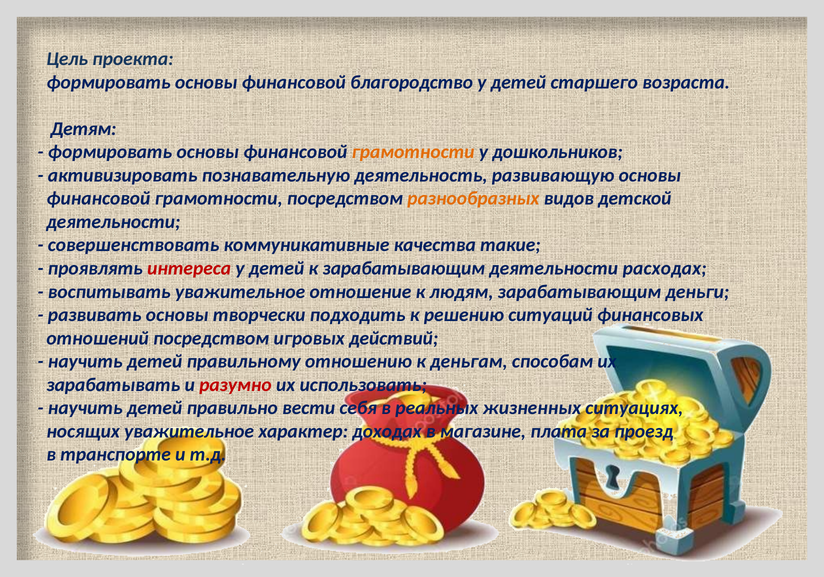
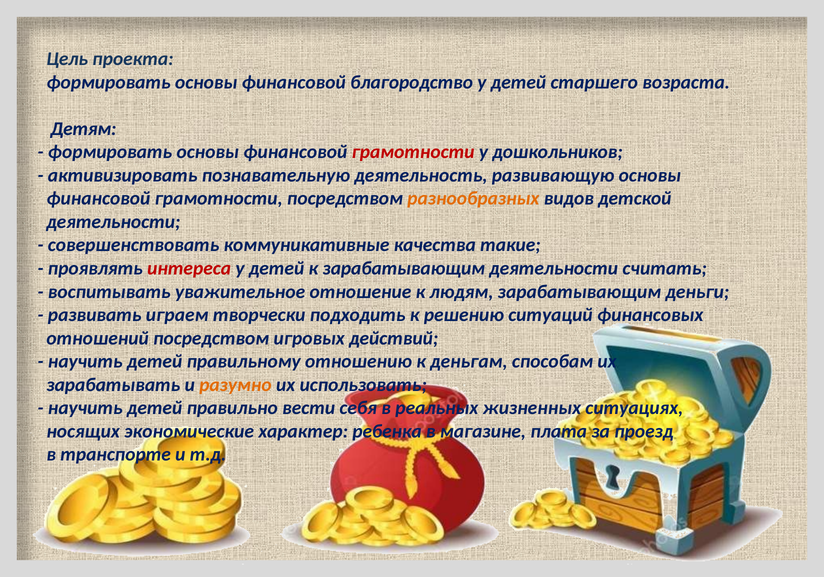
грамотности at (413, 152) colour: orange -> red
расходах: расходах -> считать
развивать основы: основы -> играем
разумно colour: red -> orange
носящих уважительное: уважительное -> экономические
доходах: доходах -> ребенка
